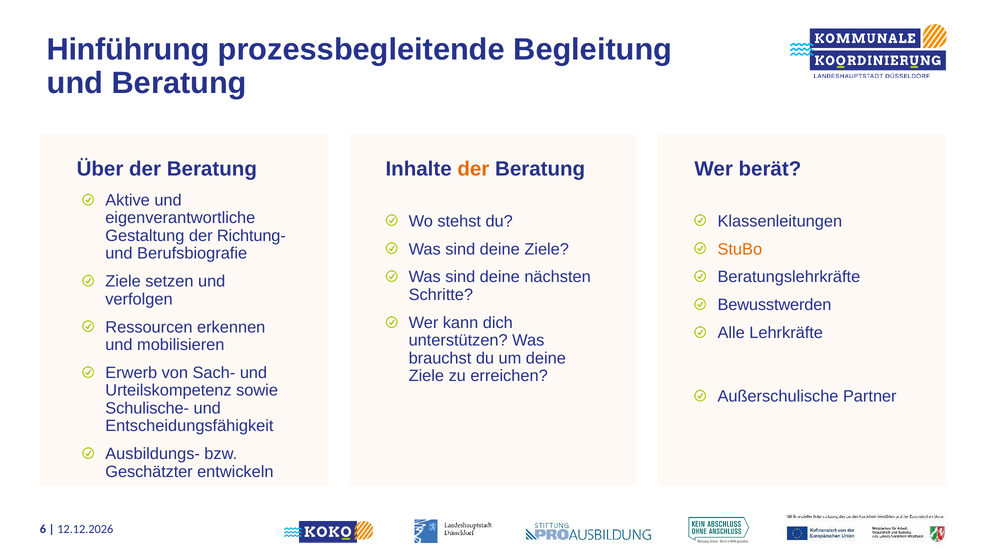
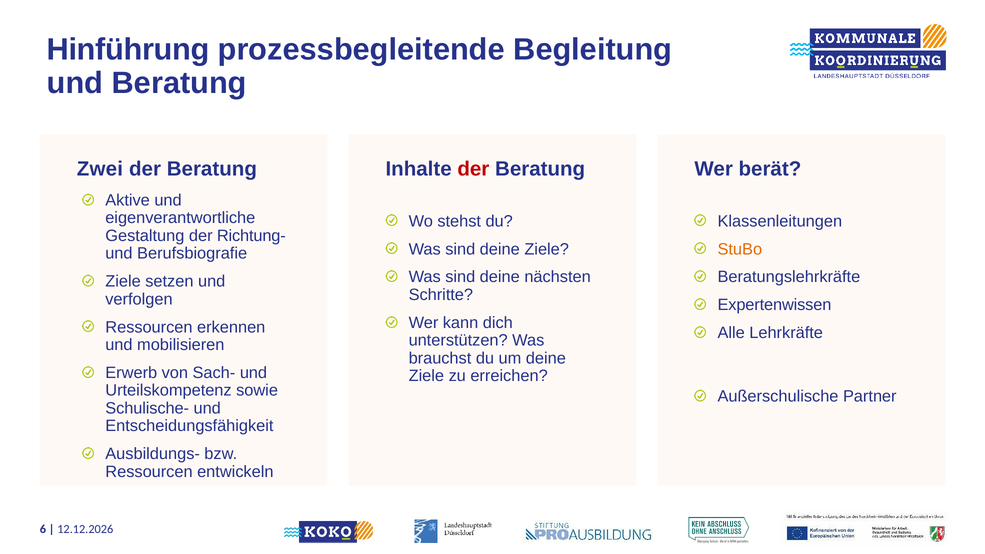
Über: Über -> Zwei
der at (473, 169) colour: orange -> red
Bewusstwerden: Bewusstwerden -> Expertenwissen
Geschätzter at (149, 472): Geschätzter -> Ressourcen
